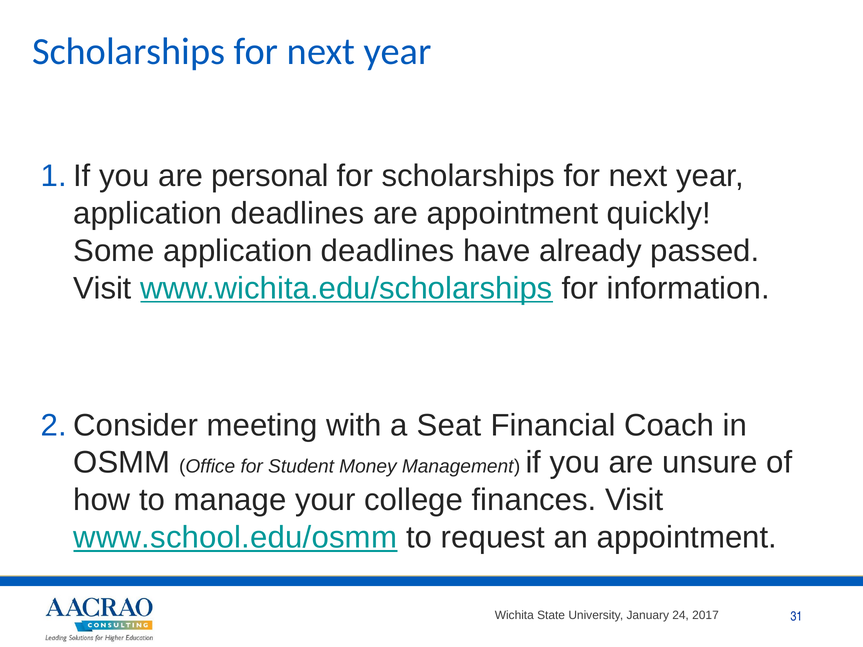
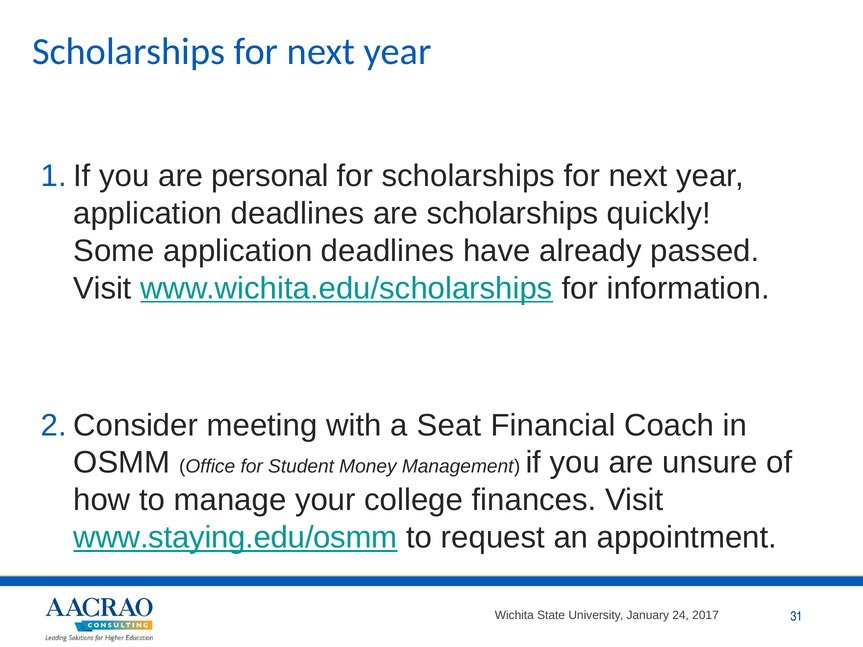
are appointment: appointment -> scholarships
www.school.edu/osmm: www.school.edu/osmm -> www.staying.edu/osmm
